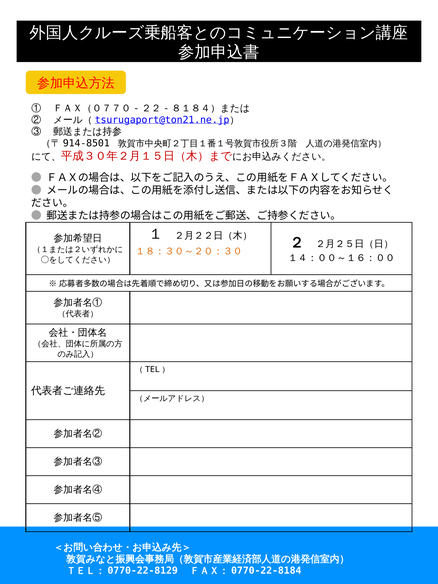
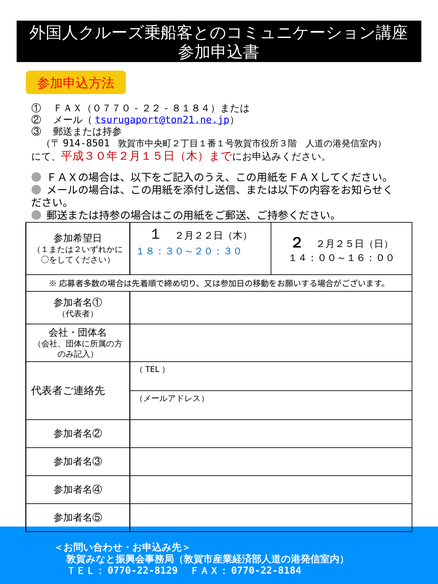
１８：３０～２０：３０ colour: orange -> blue
